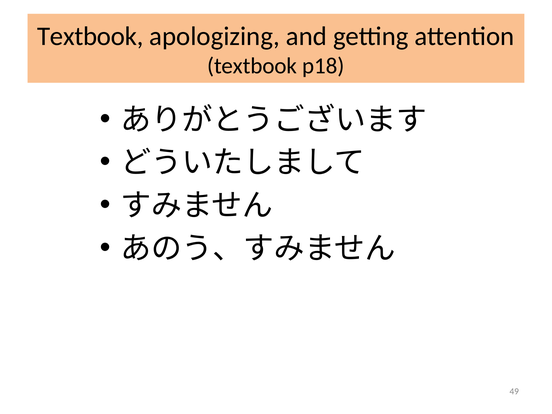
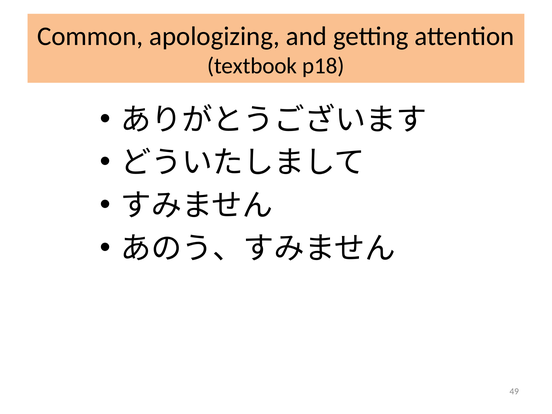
Textbook at (90, 36): Textbook -> Common
